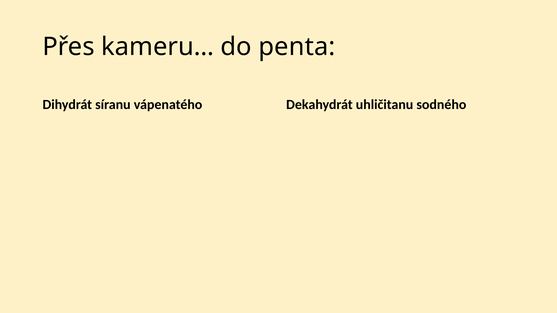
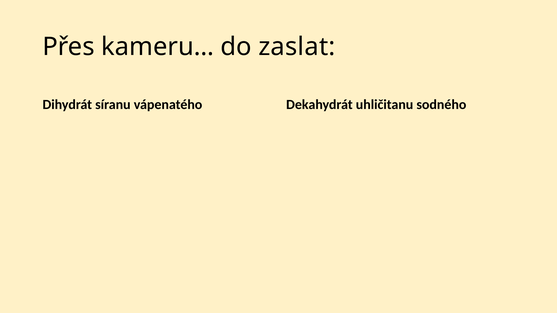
penta: penta -> zaslat
